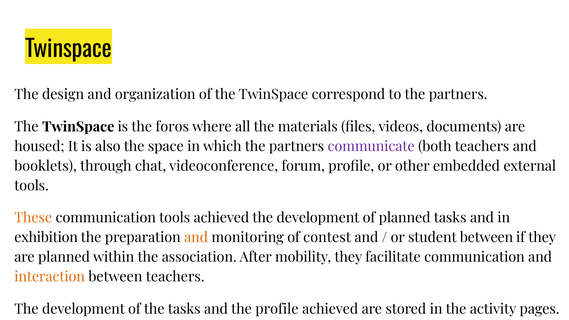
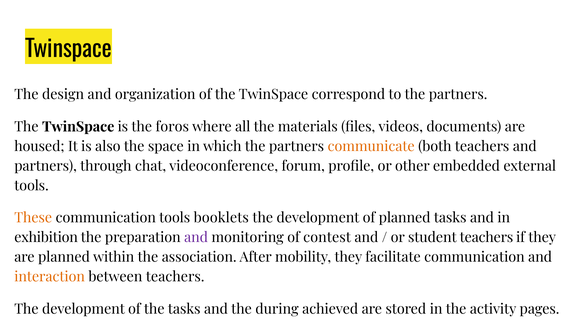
communicate colour: purple -> orange
booklets at (46, 166): booklets -> partners
tools achieved: achieved -> booklets
and at (196, 238) colour: orange -> purple
student between: between -> teachers
the profile: profile -> during
